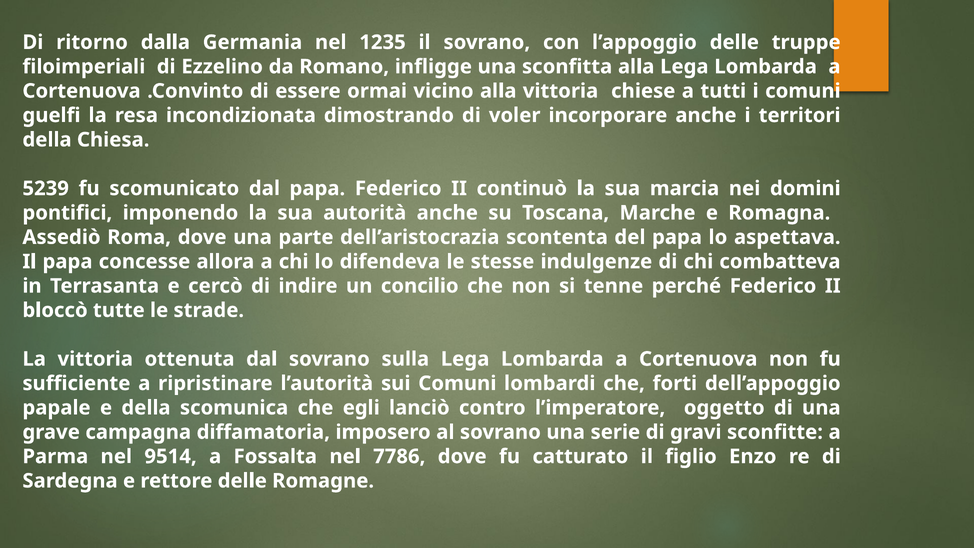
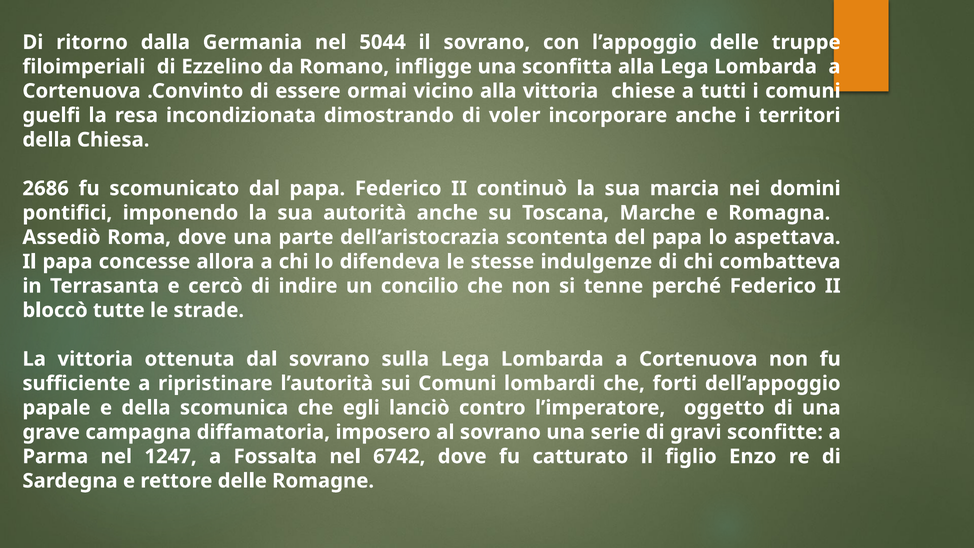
1235: 1235 -> 5044
5239: 5239 -> 2686
9514: 9514 -> 1247
7786: 7786 -> 6742
